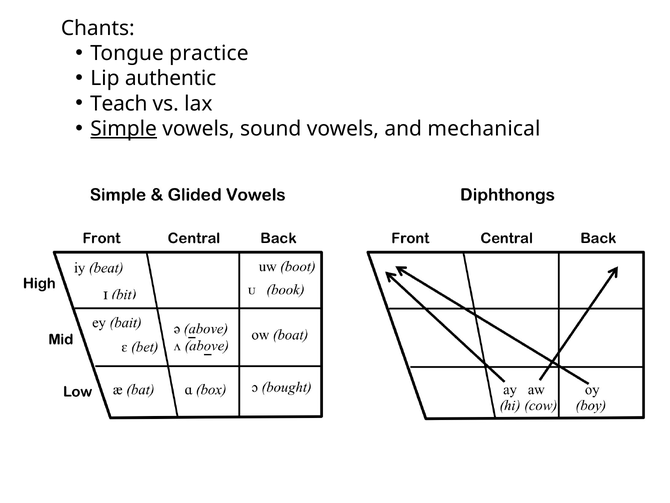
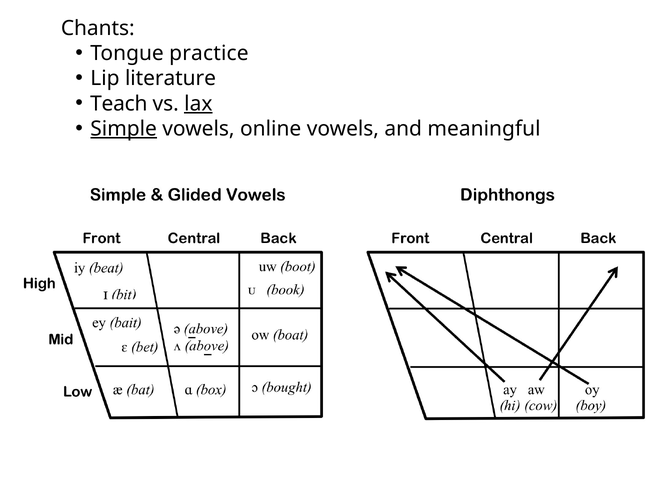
authentic: authentic -> literature
lax underline: none -> present
sound: sound -> online
mechanical: mechanical -> meaningful
